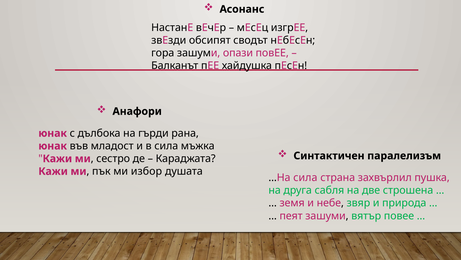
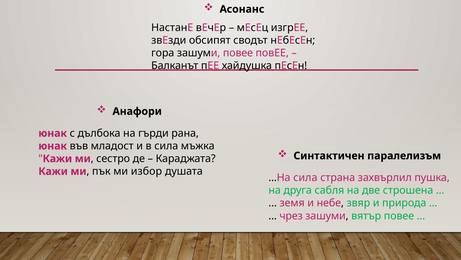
зашуми опази: опази -> повее
пеят: пеят -> чрез
